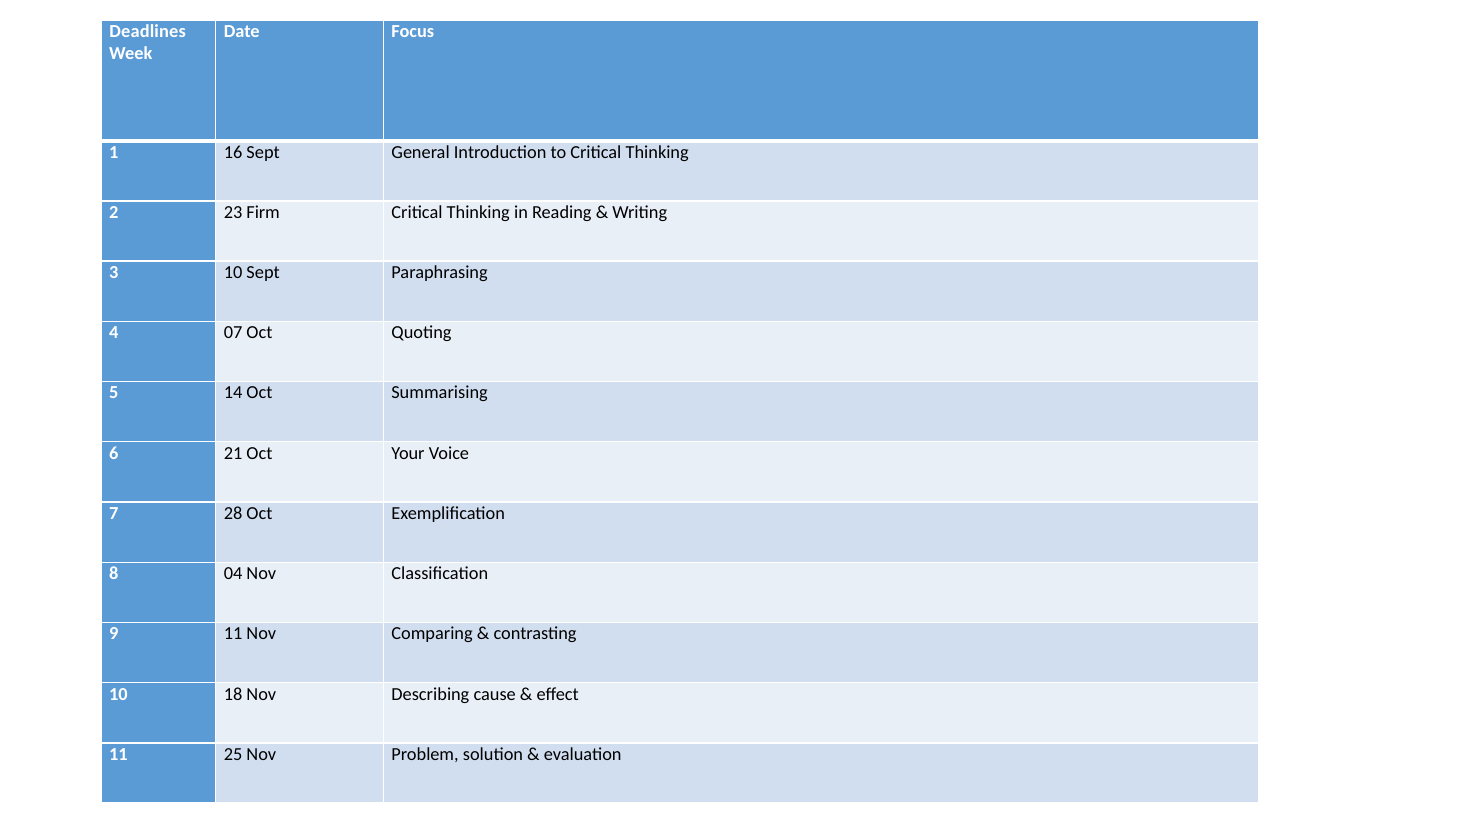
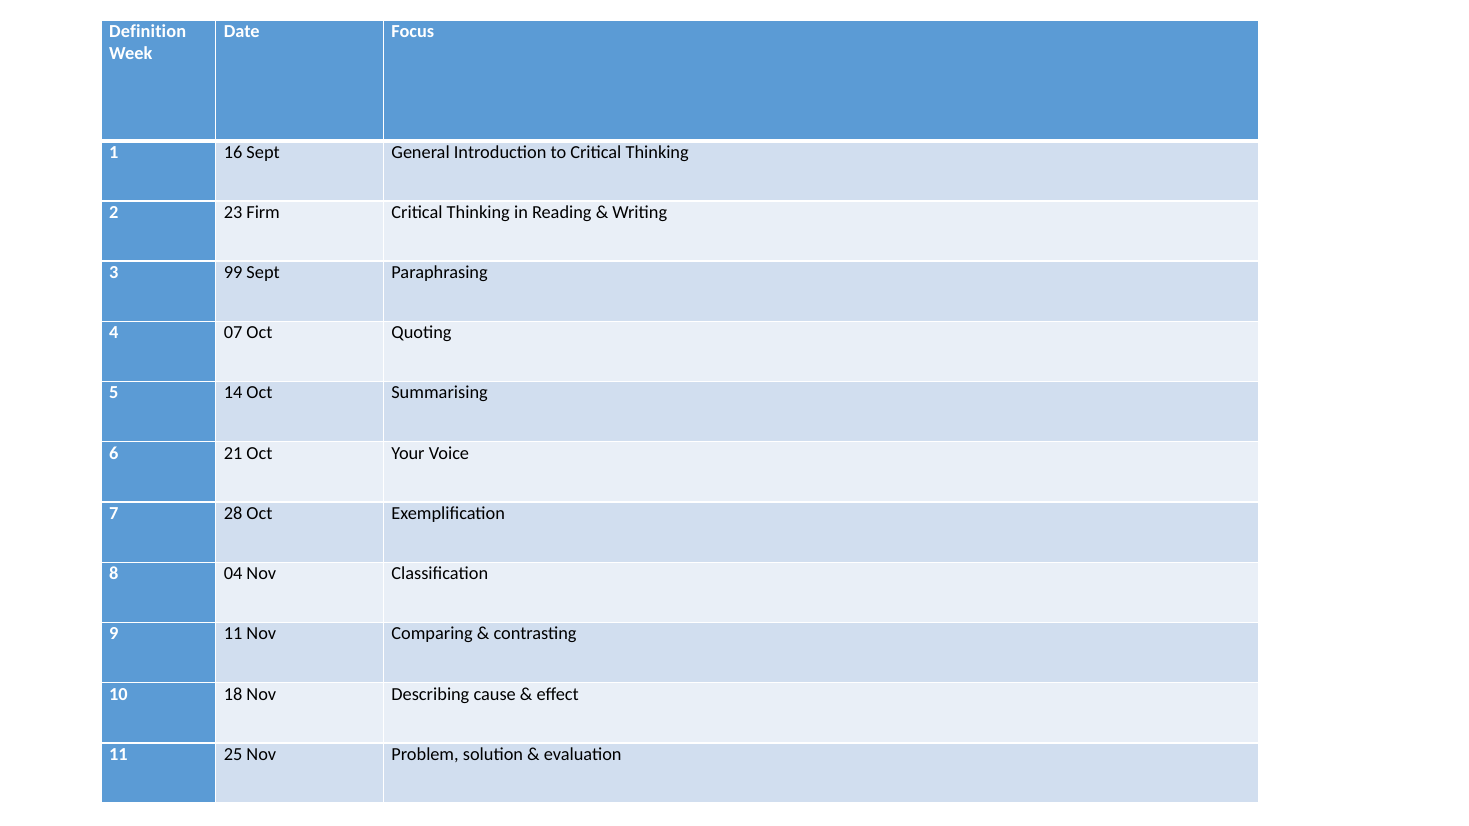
Deadlines: Deadlines -> Definition
3 10: 10 -> 99
